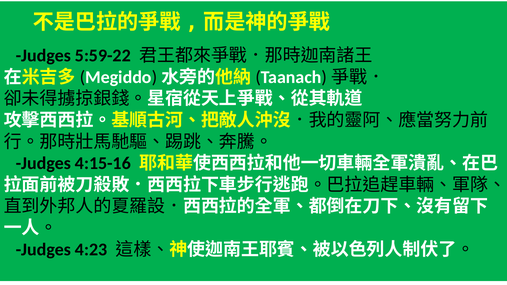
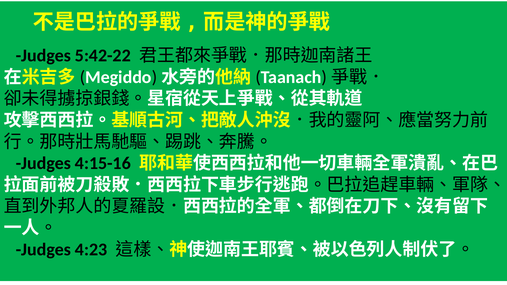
5:59-22: 5:59-22 -> 5:42-22
